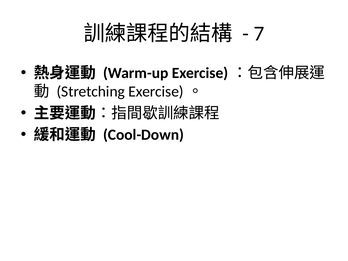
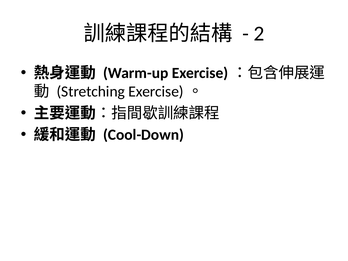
7: 7 -> 2
